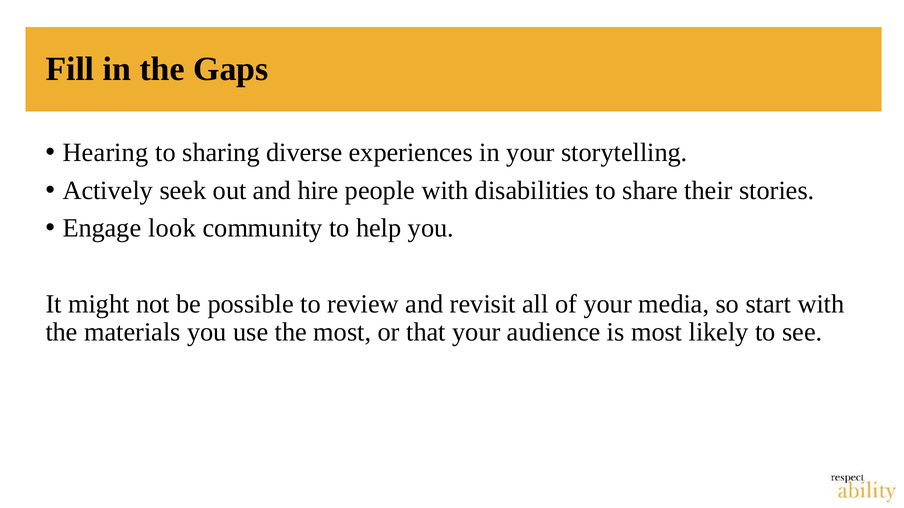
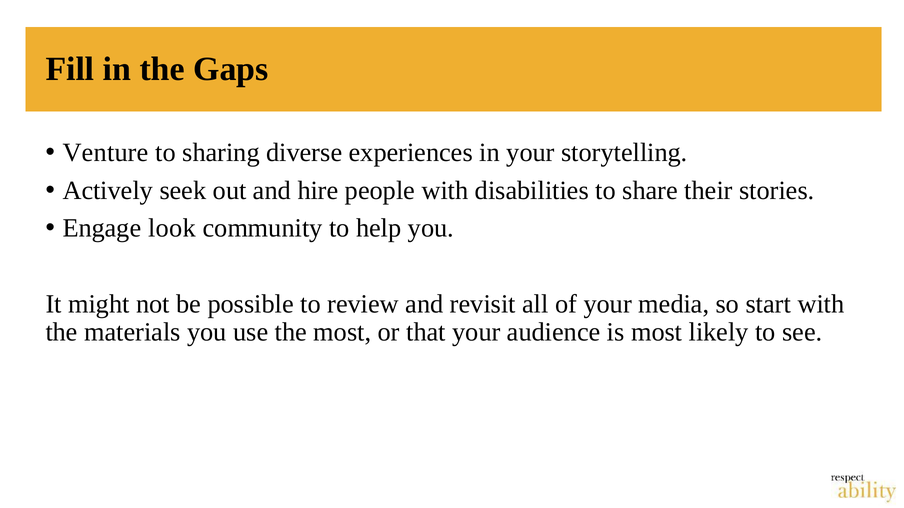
Hearing: Hearing -> Venture
